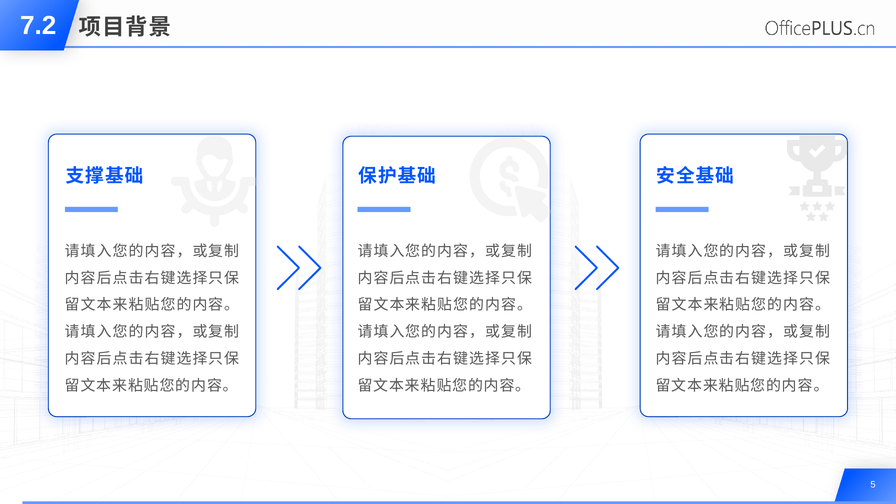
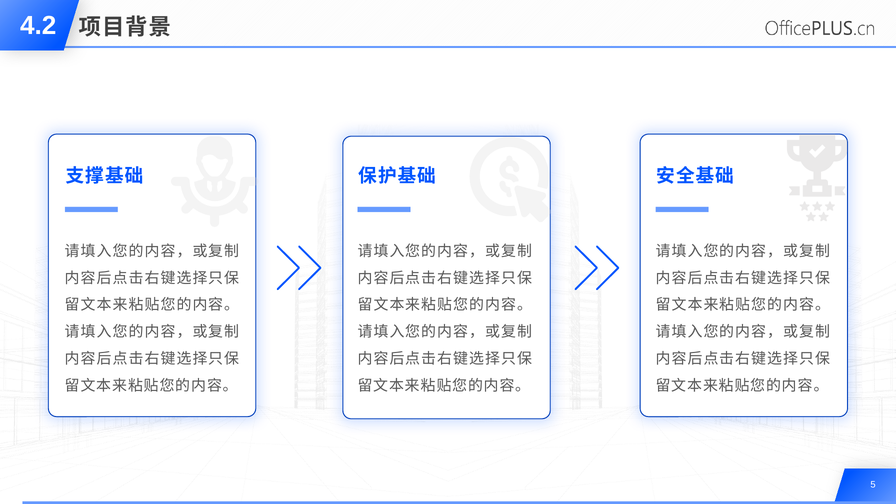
7.2: 7.2 -> 4.2
